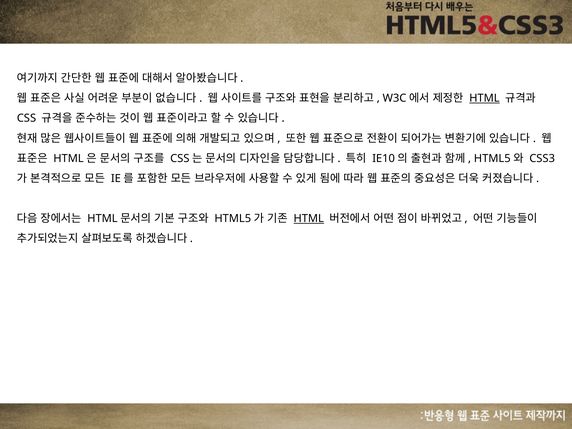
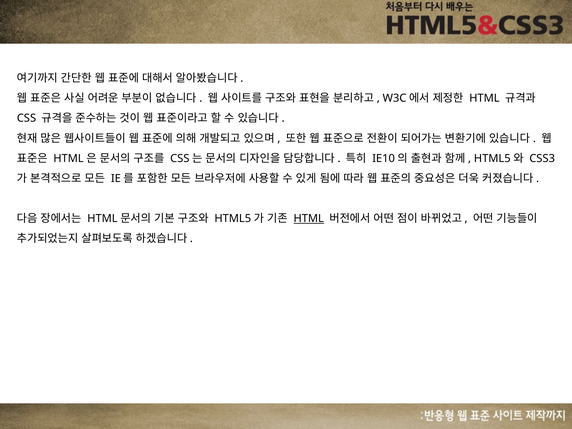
HTML at (484, 98) underline: present -> none
